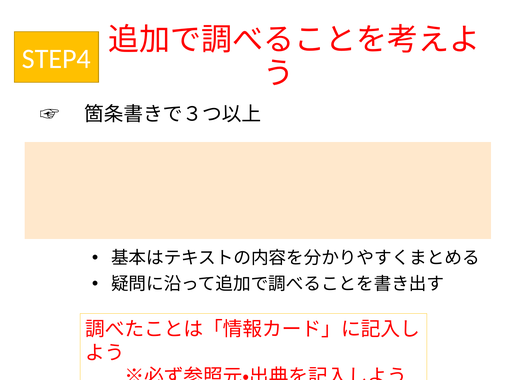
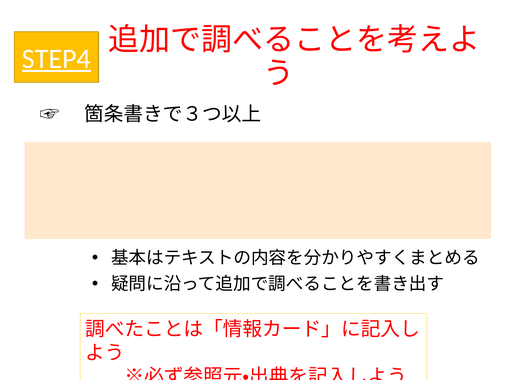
STEP4 underline: none -> present
